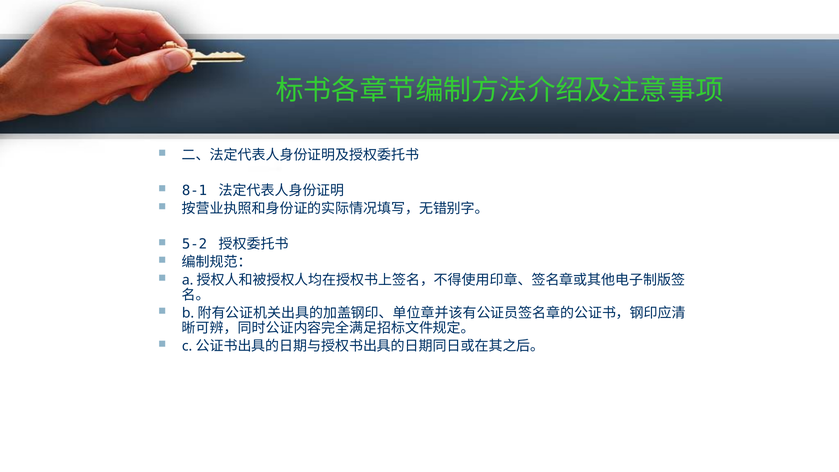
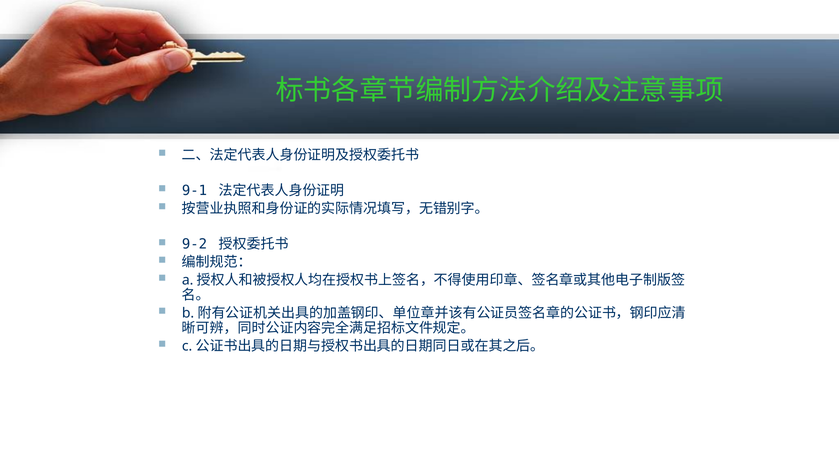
8-1: 8-1 -> 9-1
5-2: 5-2 -> 9-2
